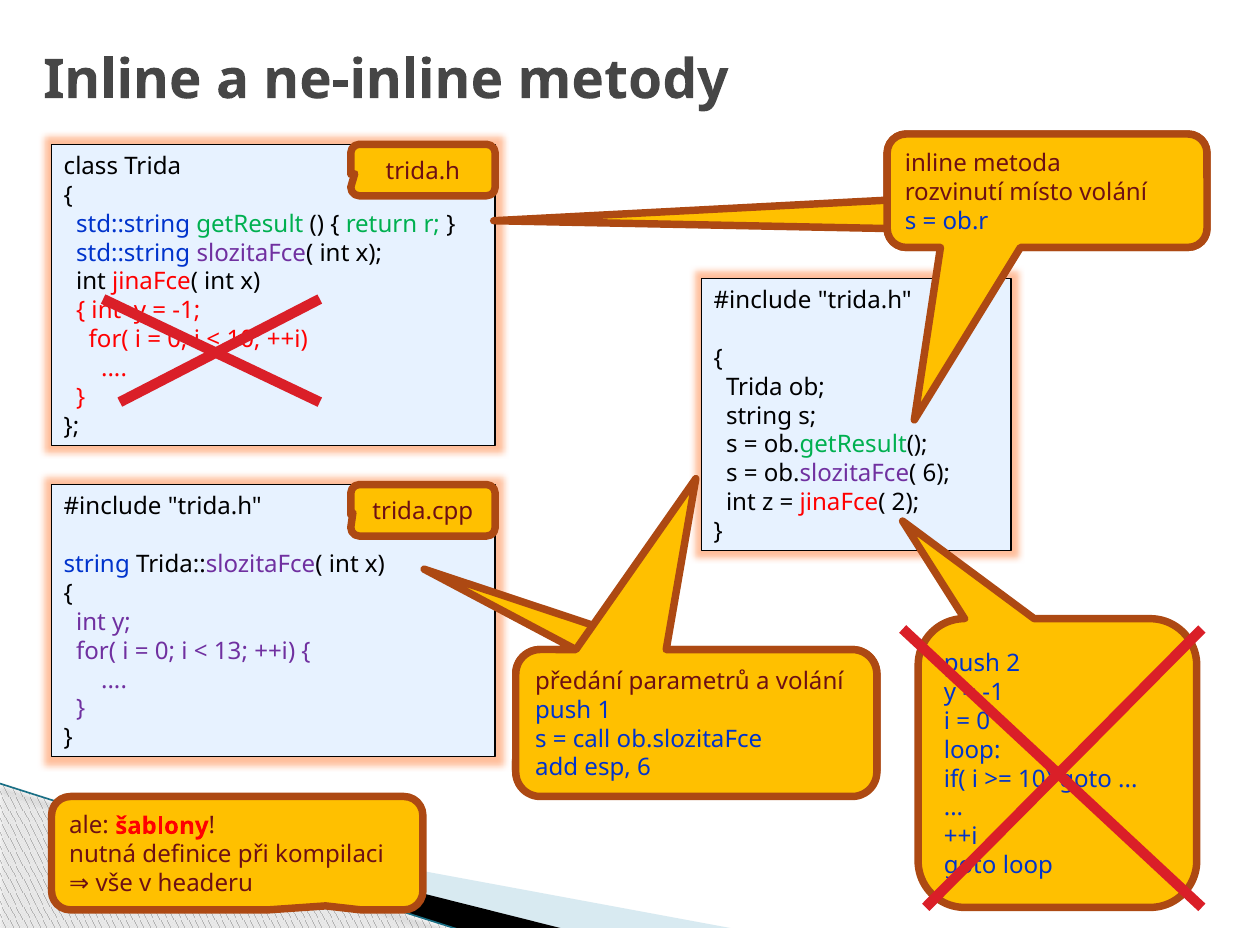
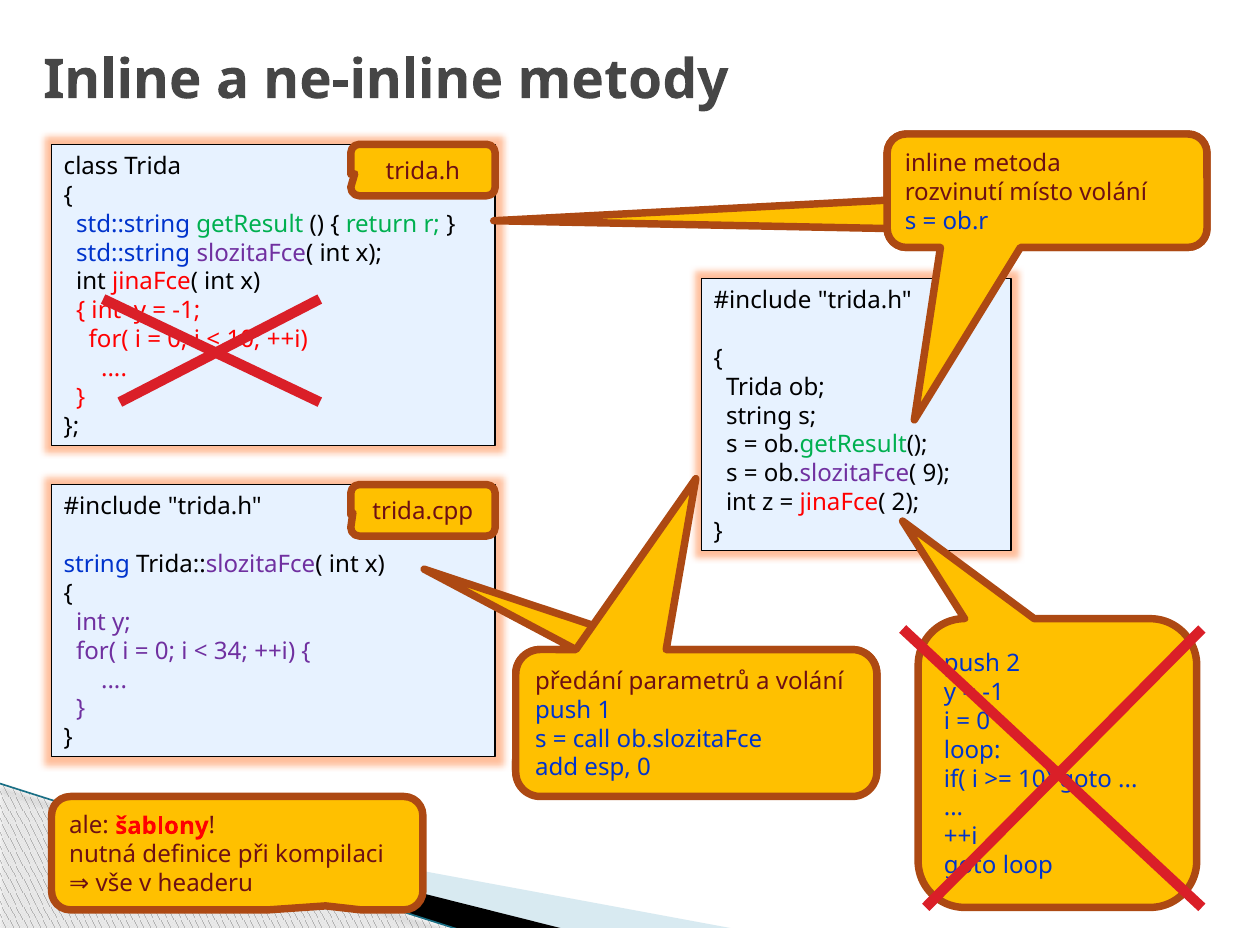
6 at (936, 474): 6 -> 9
13: 13 -> 34
esp 6: 6 -> 0
